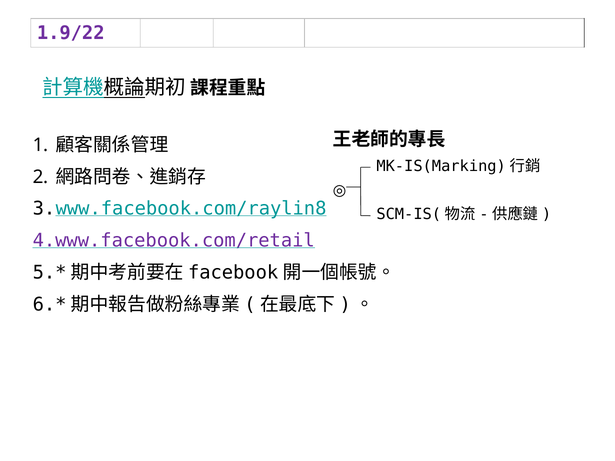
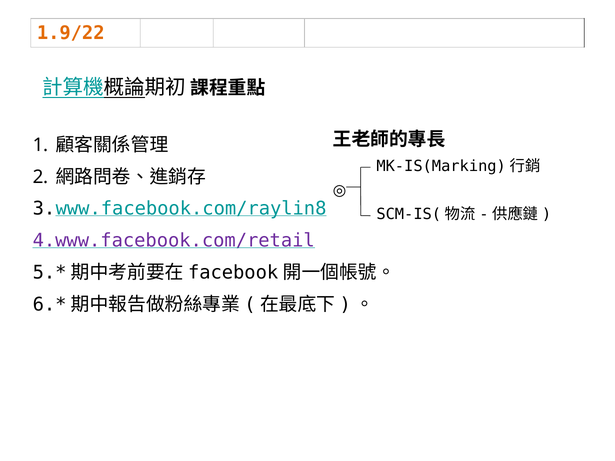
1.9/22 colour: purple -> orange
